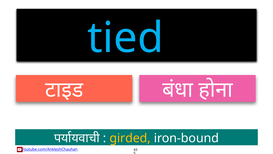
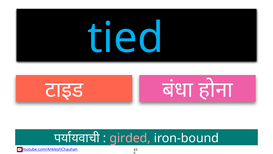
girded colour: yellow -> pink
